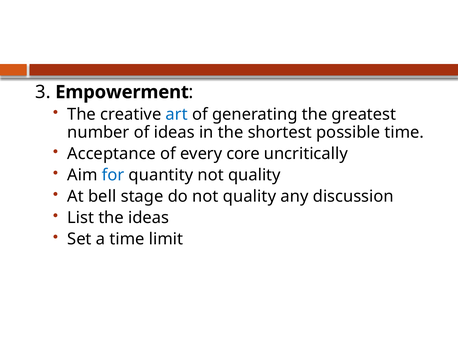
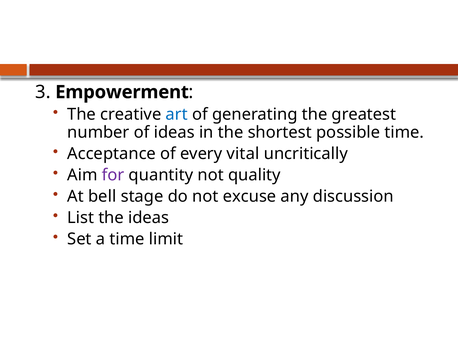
core: core -> vital
for colour: blue -> purple
do not quality: quality -> excuse
